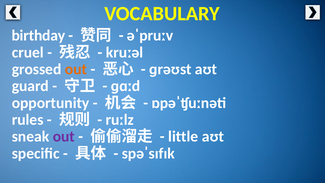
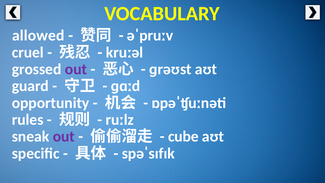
birthday: birthday -> allowed
out at (76, 69) colour: orange -> purple
little: little -> cube
